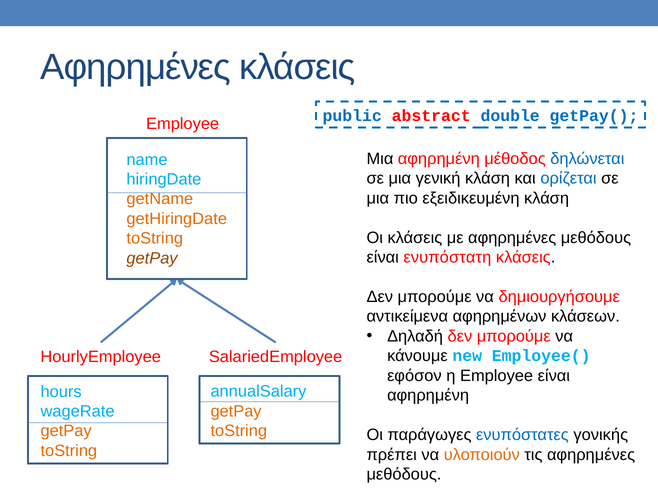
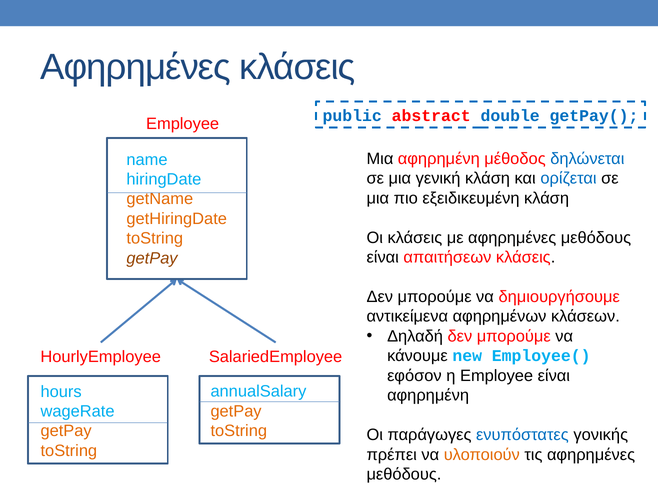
ενυπόστατη: ενυπόστατη -> απαιτήσεων
